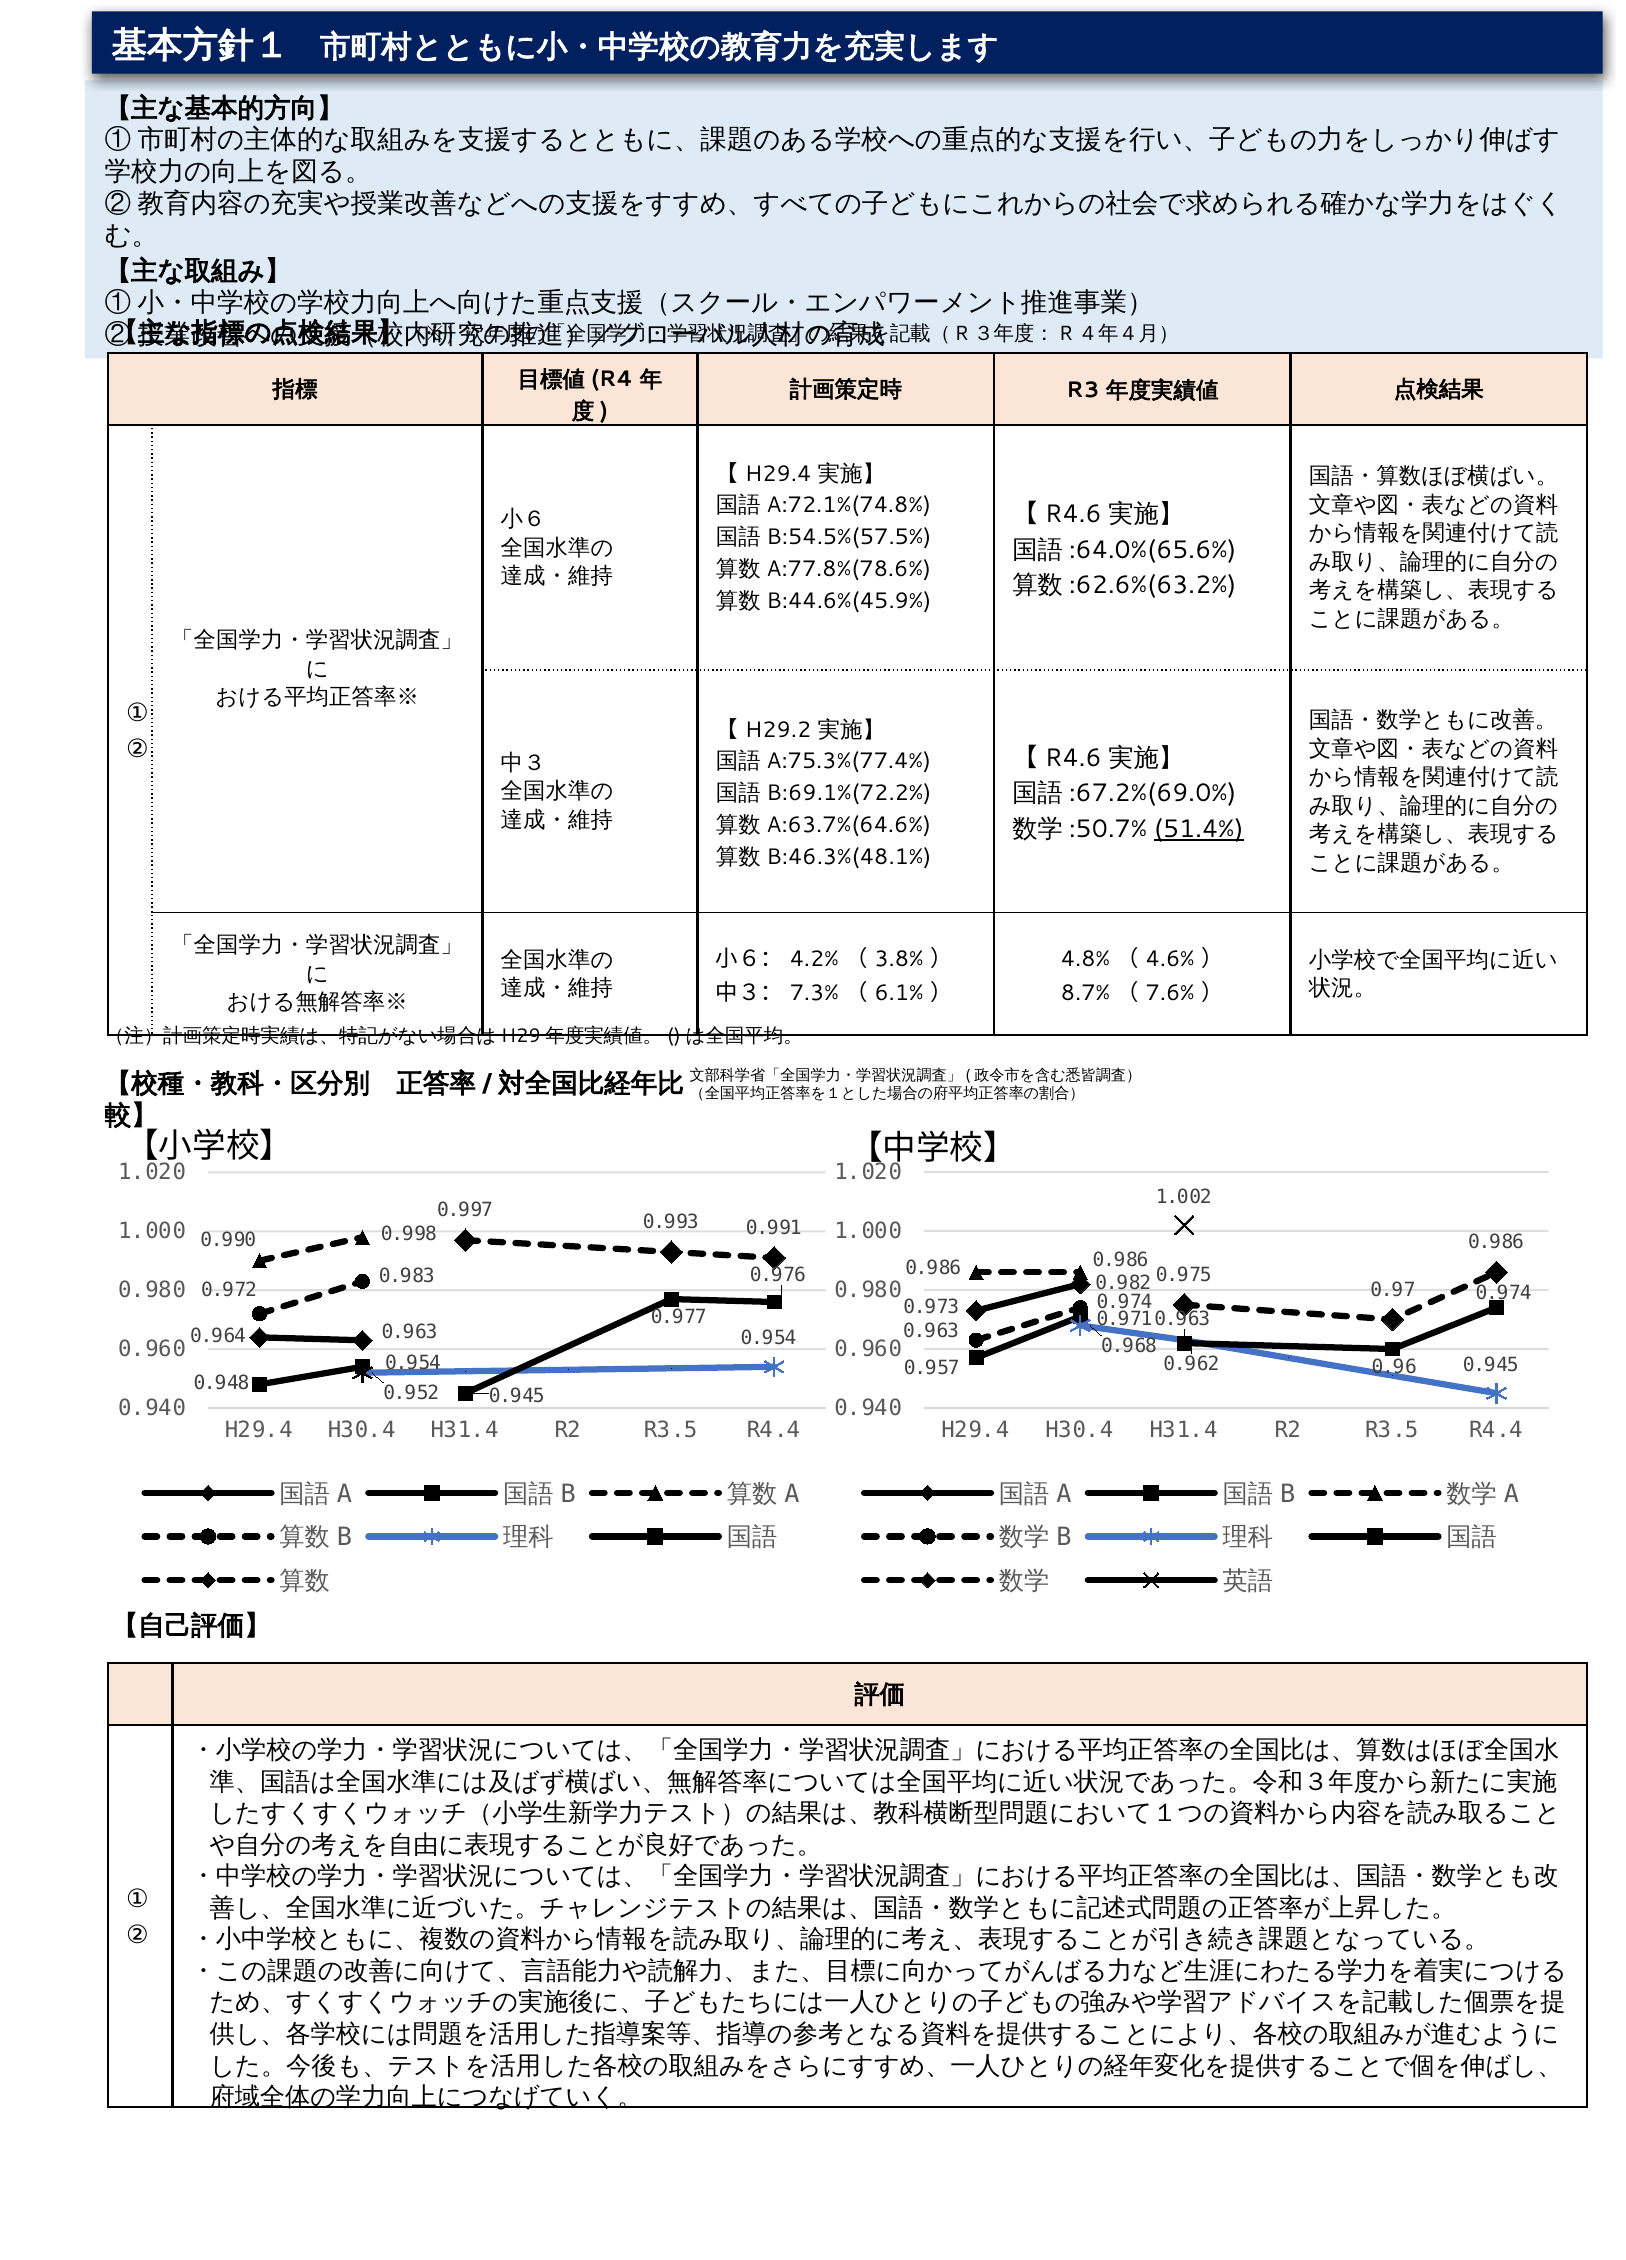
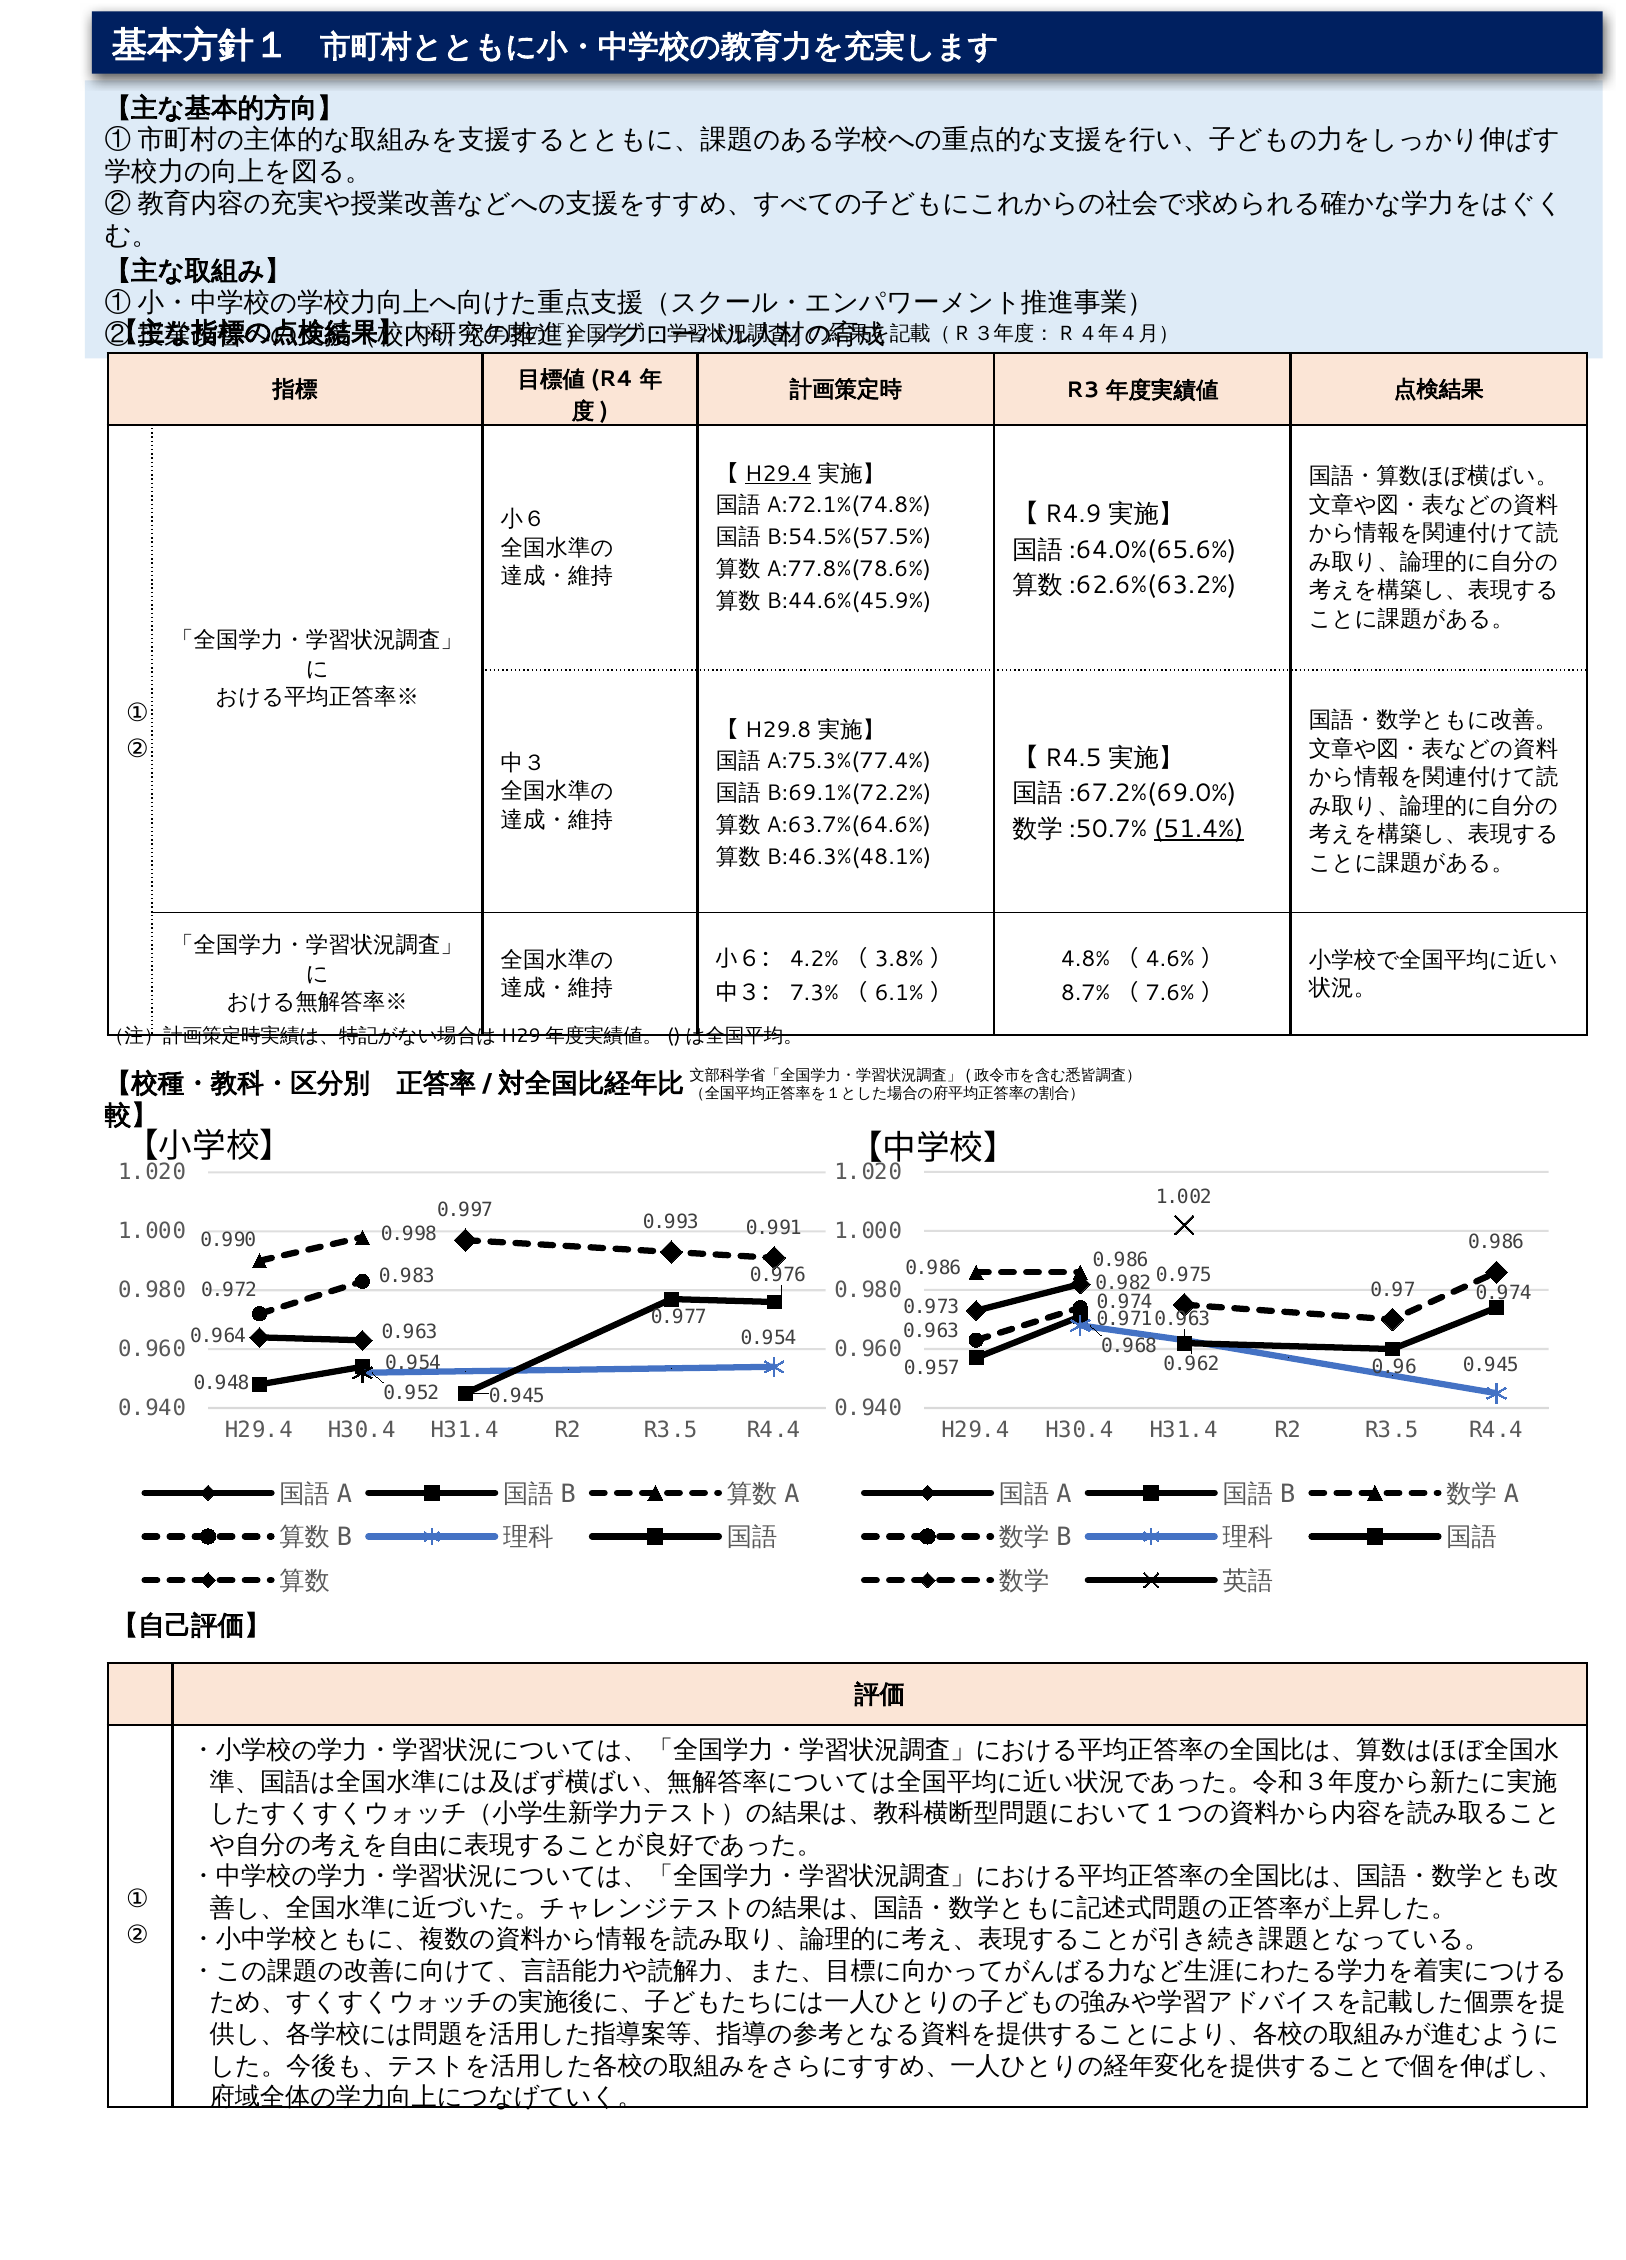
H29.4 at (778, 474) underline: none -> present
R4.6 at (1073, 514): R4.6 -> R4.9
H29.2: H29.2 -> H29.8
R4.6 at (1073, 758): R4.6 -> R4.5
